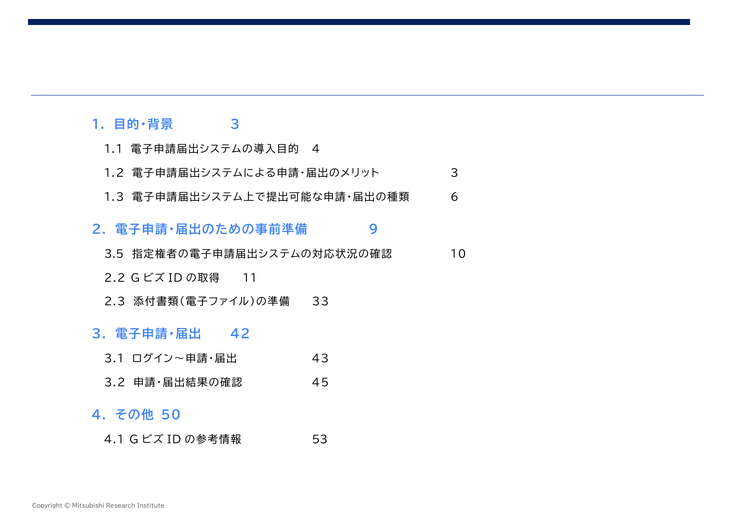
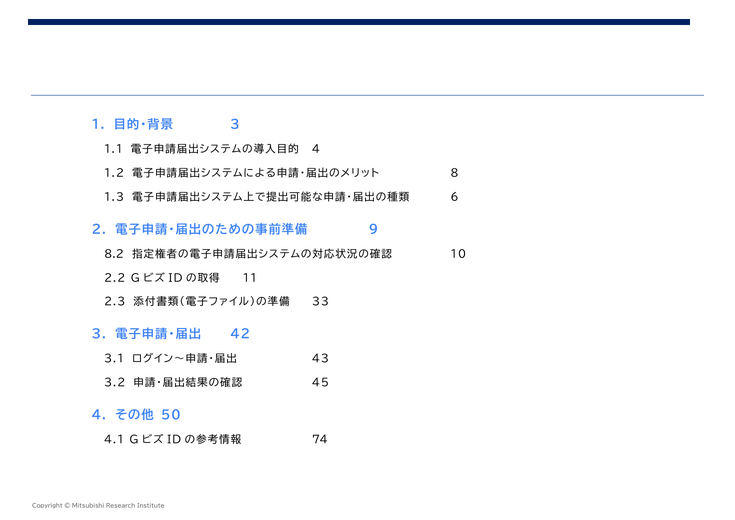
3 at (455, 173): 3 -> 8
3.5: 3.5 -> 8.2
53: 53 -> 74
